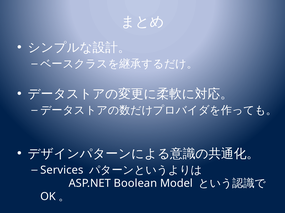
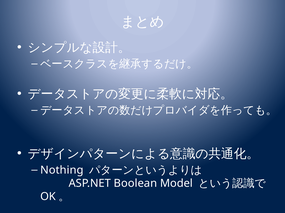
Services: Services -> Nothing
